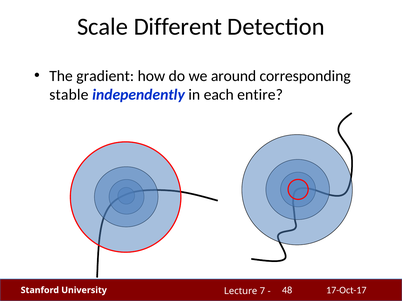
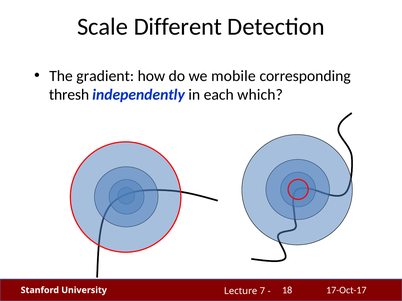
around: around -> mobile
stable: stable -> thresh
entire: entire -> which
48: 48 -> 18
